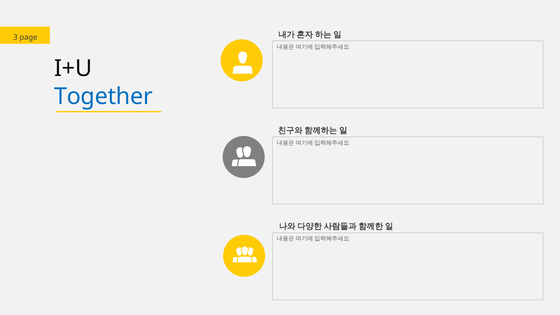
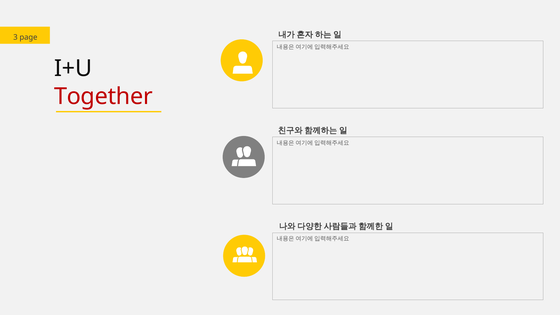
Together colour: blue -> red
